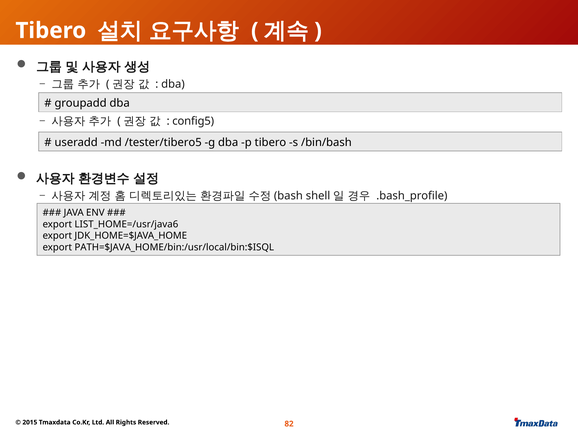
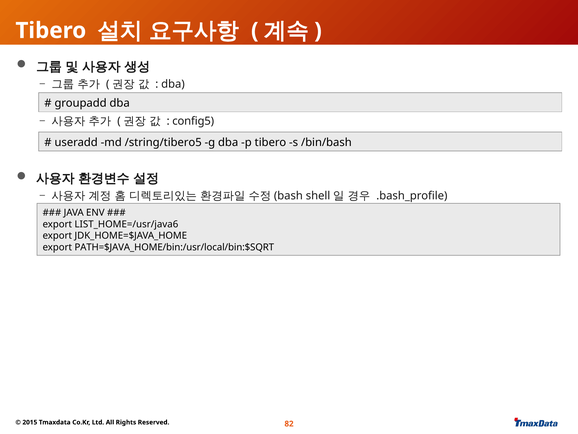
/tester/tibero5: /tester/tibero5 -> /string/tibero5
PATH=$JAVA_HOME/bin:/usr/local/bin:$ISQL: PATH=$JAVA_HOME/bin:/usr/local/bin:$ISQL -> PATH=$JAVA_HOME/bin:/usr/local/bin:$SQRT
